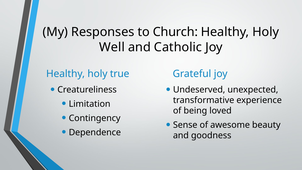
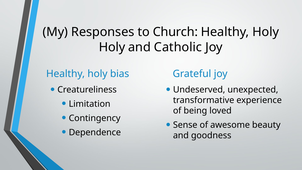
Well at (112, 47): Well -> Holy
true: true -> bias
